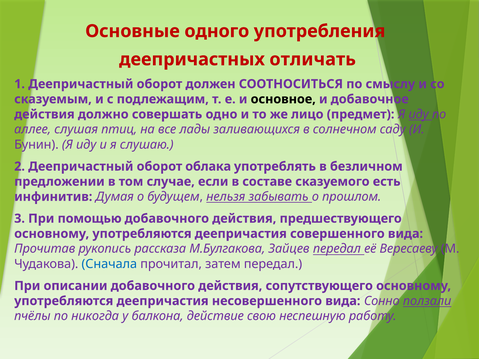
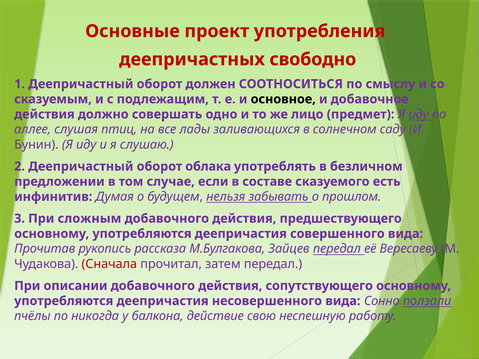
одного: одного -> проект
отличать: отличать -> свободно
помощью: помощью -> сложным
Сначала colour: blue -> red
